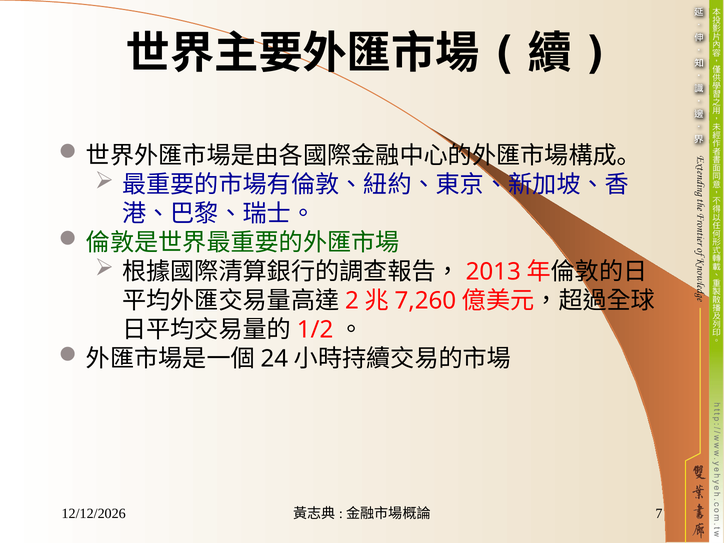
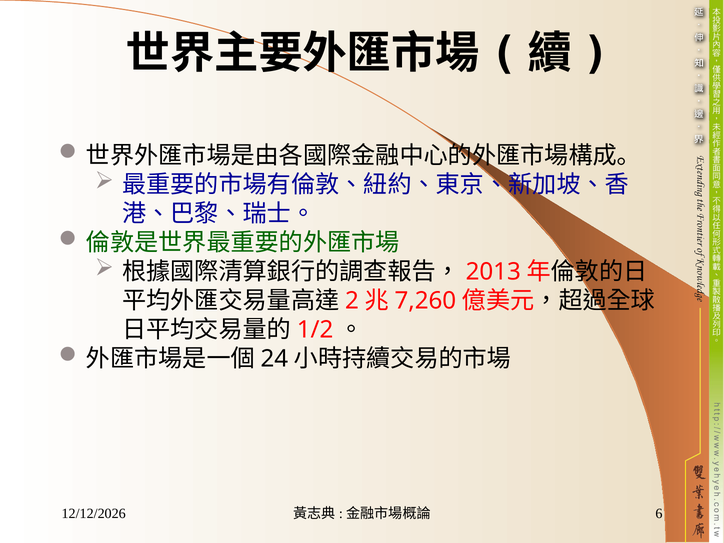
7: 7 -> 6
